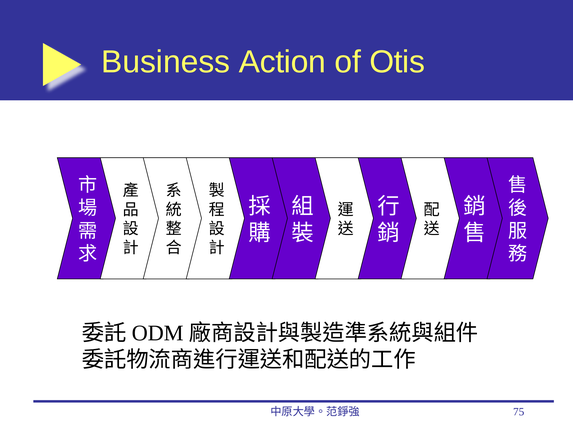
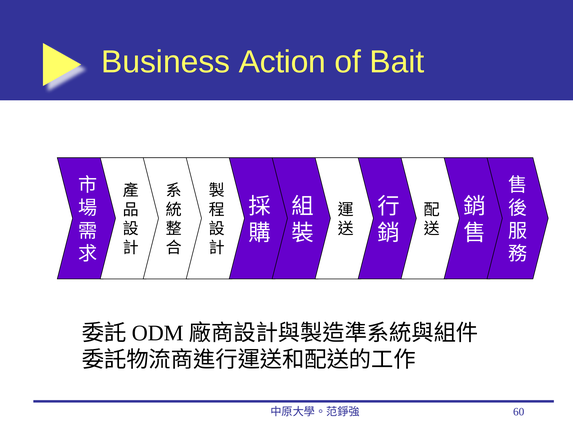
Otis: Otis -> Bait
75: 75 -> 60
